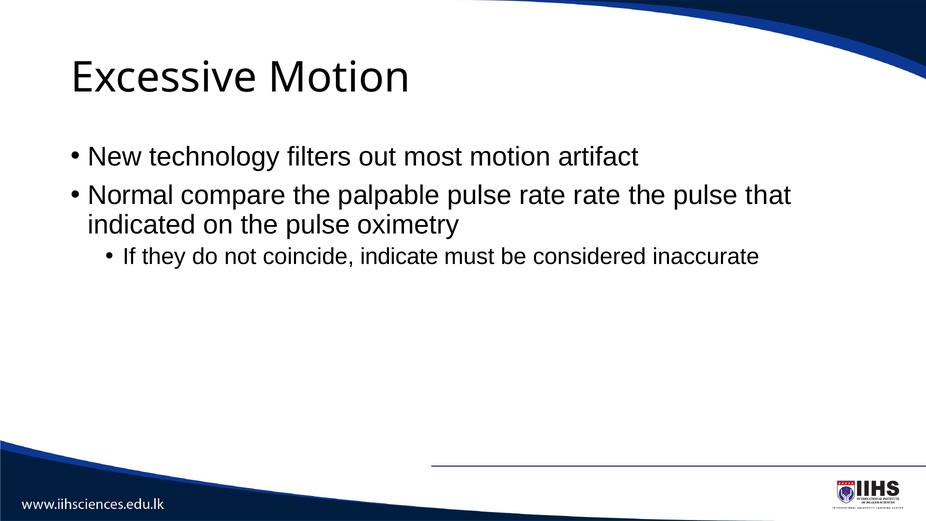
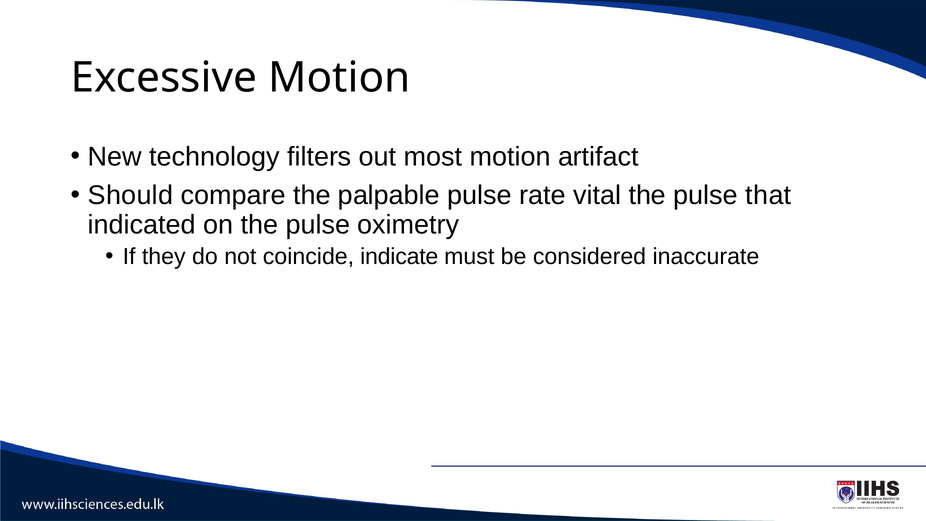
Normal: Normal -> Should
rate rate: rate -> vital
